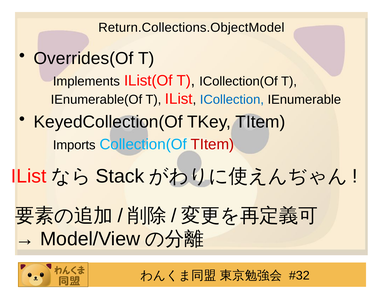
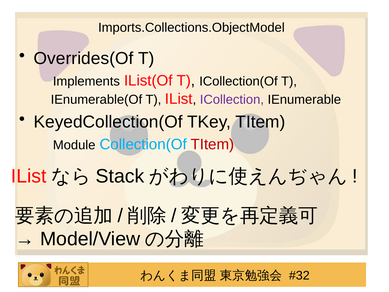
Return.Collections.ObjectModel: Return.Collections.ObjectModel -> Imports.Collections.ObjectModel
ICollection colour: blue -> purple
Imports: Imports -> Module
